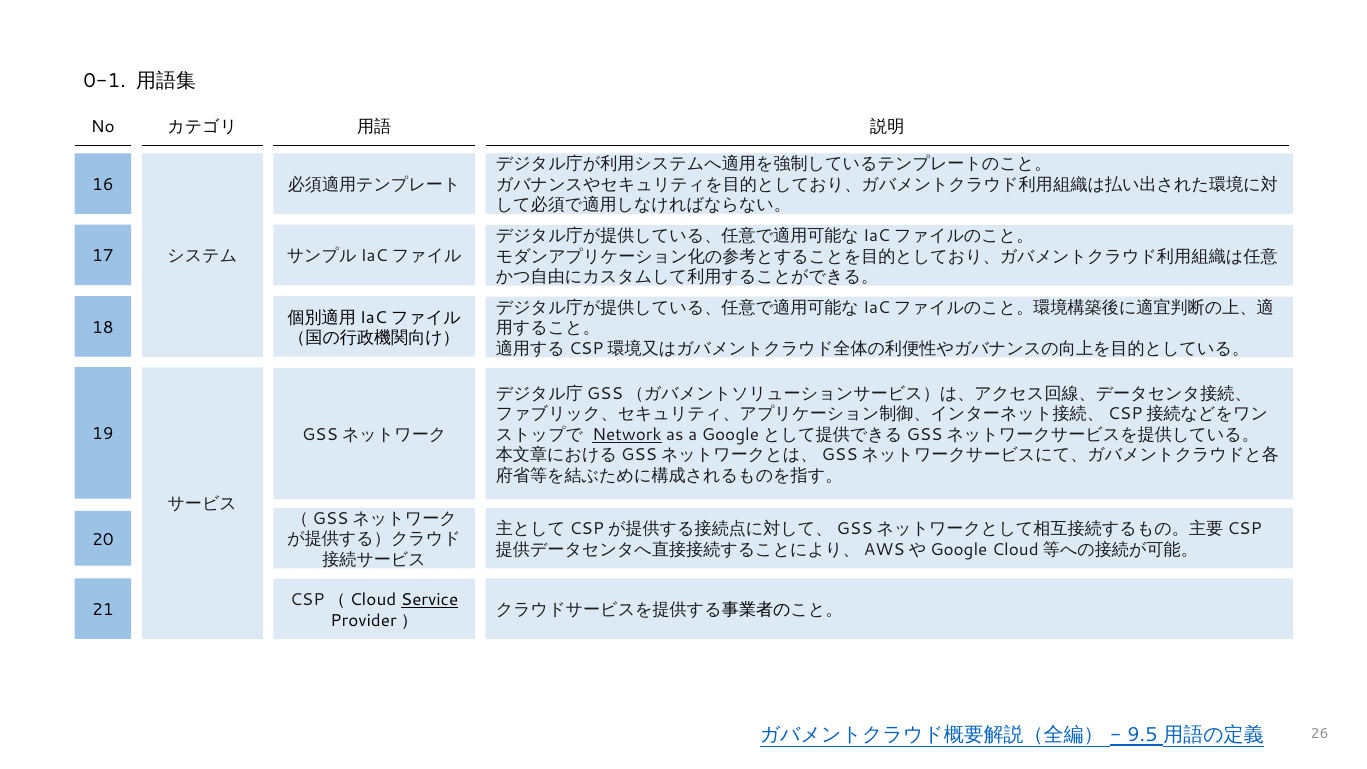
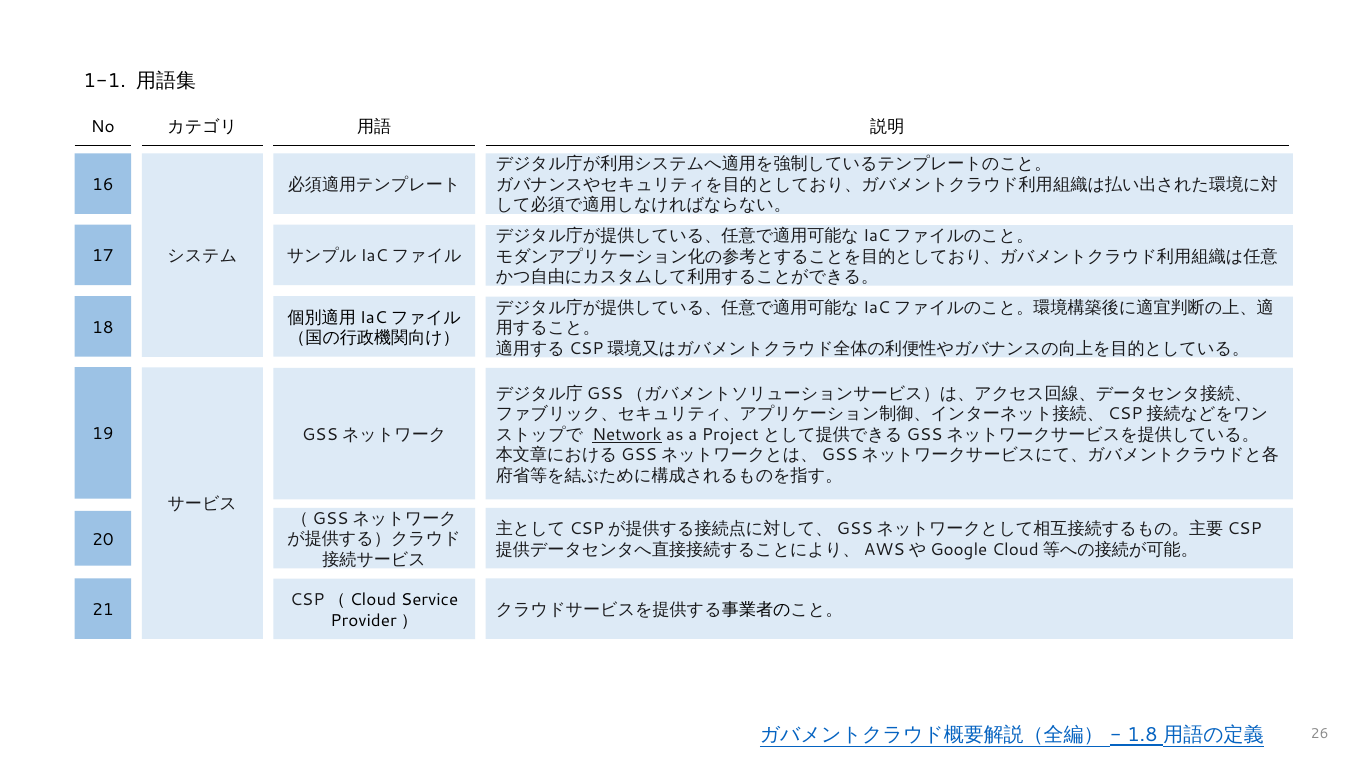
0-1: 0-1 -> 1-1
Google: Google -> Project
Service underline: present -> none
9.5: 9.5 -> 1.8
